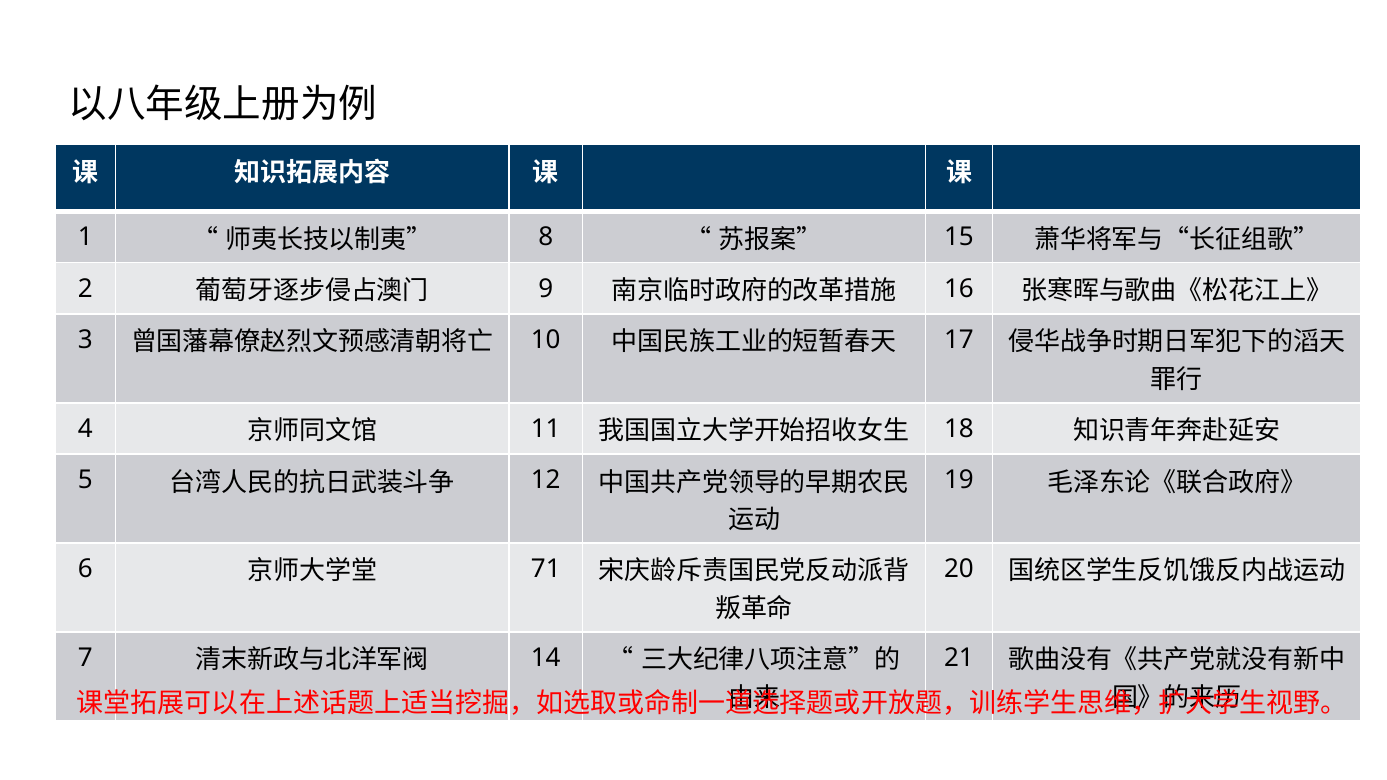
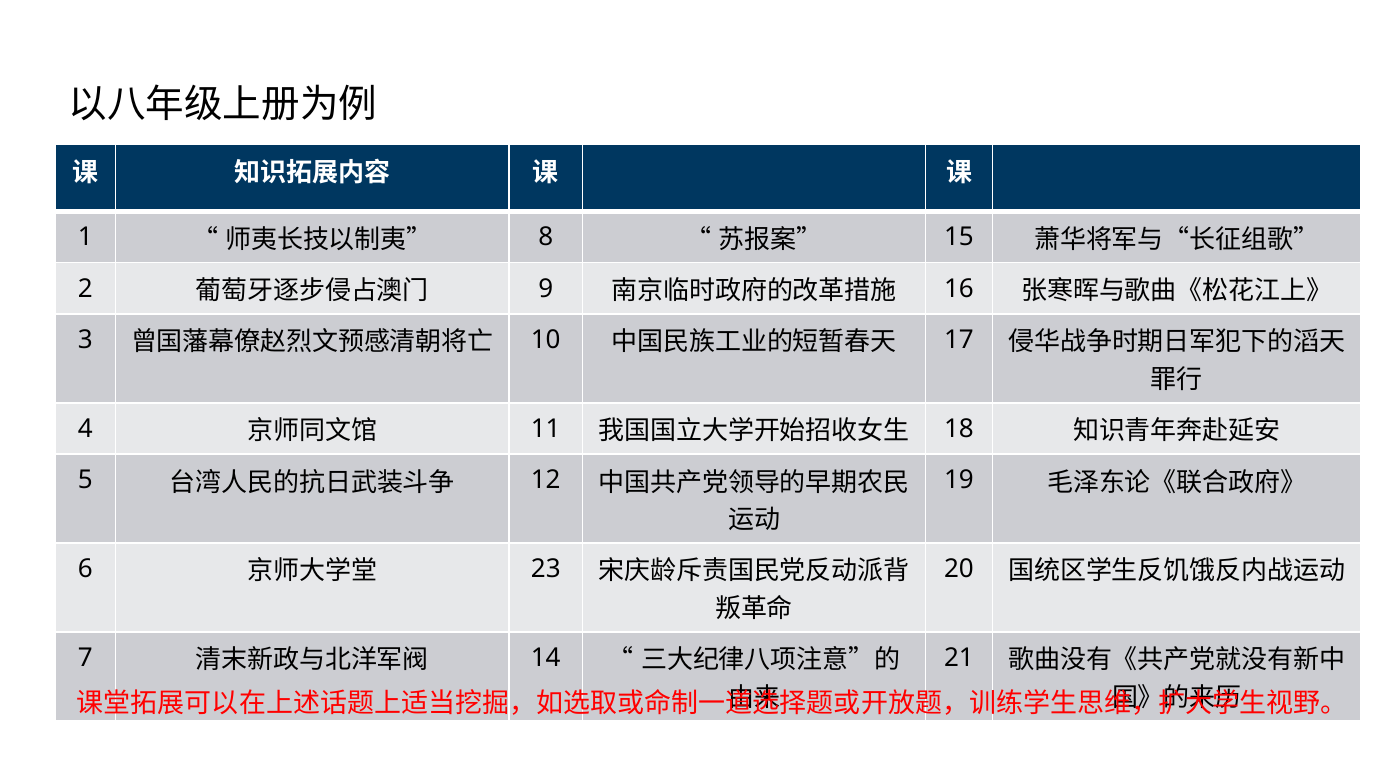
71: 71 -> 23
